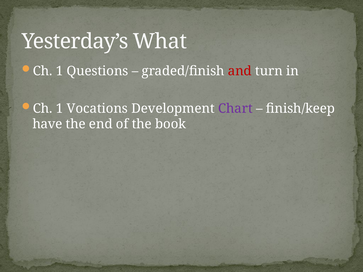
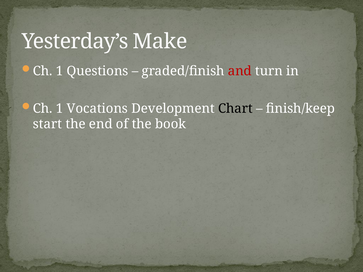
What: What -> Make
Chart colour: purple -> black
have: have -> start
